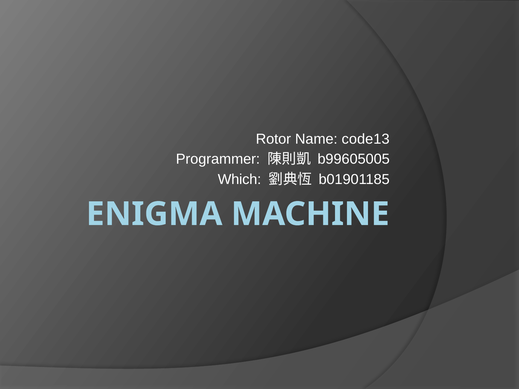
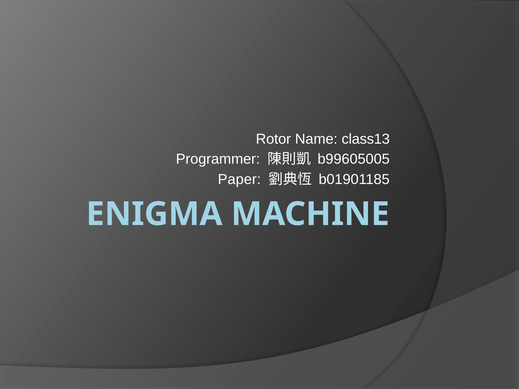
code13: code13 -> class13
Which: Which -> Paper
